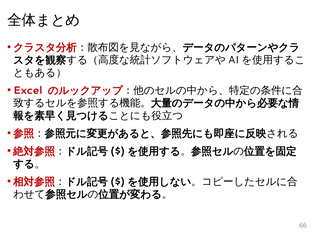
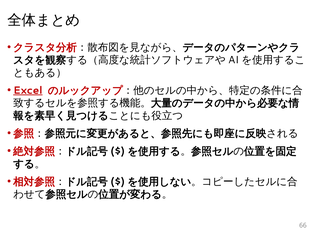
Excel underline: none -> present
